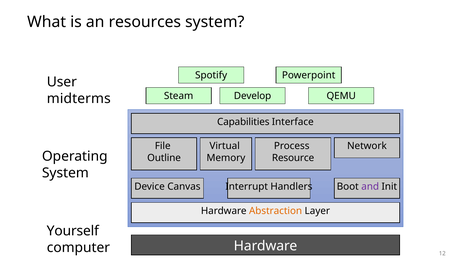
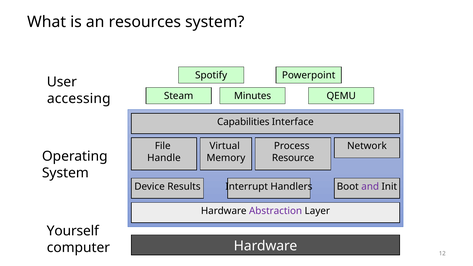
Develop: Develop -> Minutes
midterms: midterms -> accessing
Outline: Outline -> Handle
Canvas: Canvas -> Results
Abstraction colour: orange -> purple
